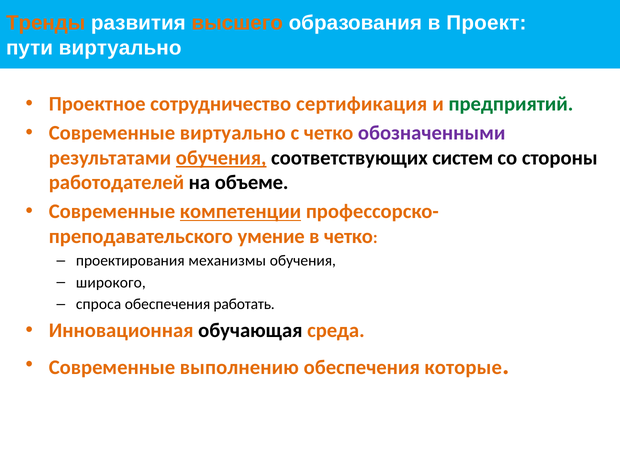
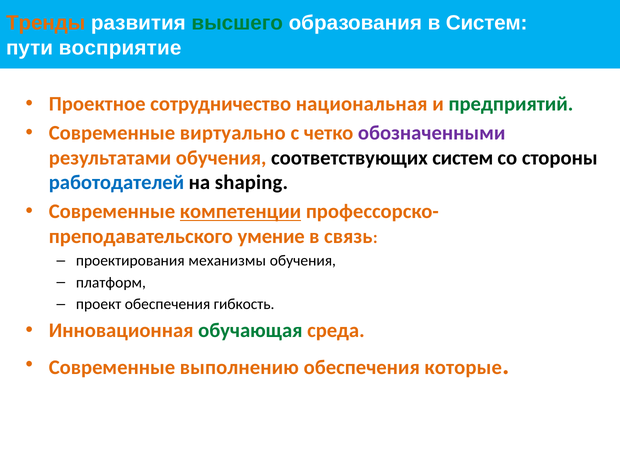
высшего colour: orange -> green
в Проект: Проект -> Систем
пути виртуально: виртуально -> восприятие
сертификация: сертификация -> национальная
обучения at (221, 158) underline: present -> none
работодателей colour: orange -> blue
объеме: объеме -> shaping
в четко: четко -> связь
широкого: широкого -> платформ
спроса: спроса -> проект
работать: работать -> гибкость
обучающая colour: black -> green
